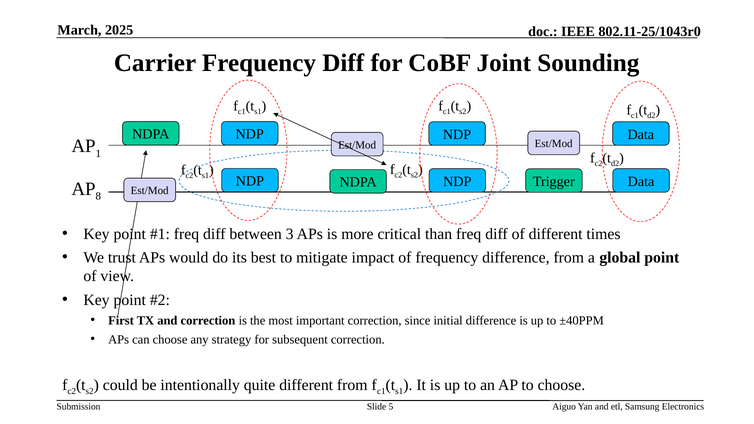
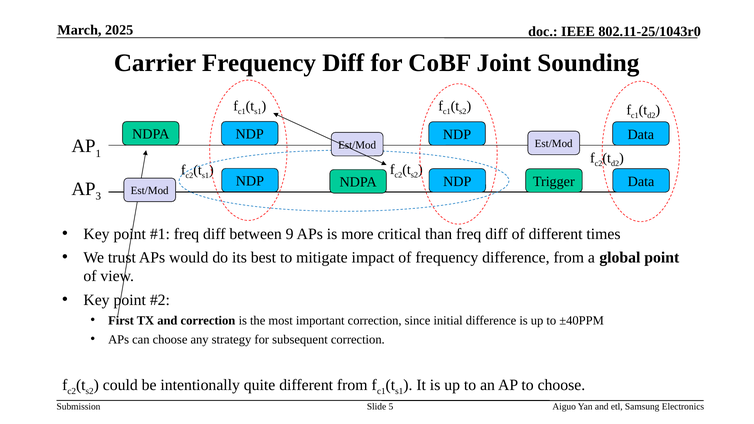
8: 8 -> 3
3: 3 -> 9
